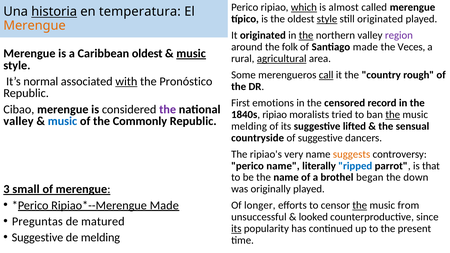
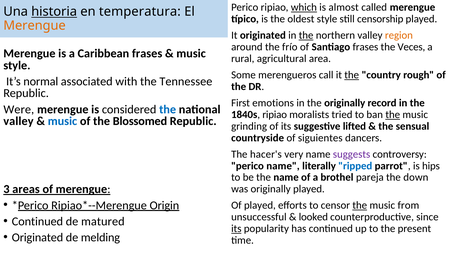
style at (327, 19) underline: present -> none
still originated: originated -> censorship
region colour: purple -> orange
folk: folk -> frío
Santiago made: made -> frases
Caribbean oldest: oldest -> frases
music at (191, 54) underline: present -> none
agricultural underline: present -> none
call underline: present -> none
the at (352, 75) underline: none -> present
with underline: present -> none
Pronóstico: Pronóstico -> Tennessee
the censored: censored -> originally
Cibao: Cibao -> Were
the at (168, 109) colour: purple -> blue
Commonly: Commonly -> Blossomed
melding at (249, 126): melding -> grinding
of suggestive: suggestive -> siguientes
ripiao's: ripiao's -> hacer's
suggests colour: orange -> purple
that: that -> hips
began: began -> pareja
small: small -> areas
Made at (164, 205): Made -> Origin
Of longer: longer -> played
Preguntas at (37, 221): Preguntas -> Continued
Suggestive at (37, 238): Suggestive -> Originated
